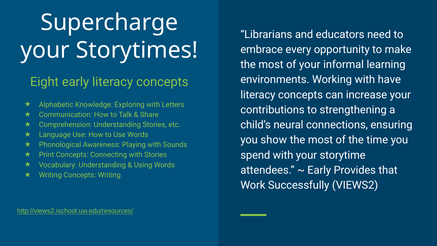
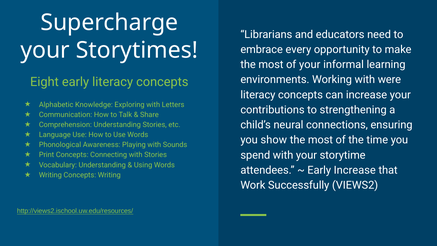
have: have -> were
Early Provides: Provides -> Increase
